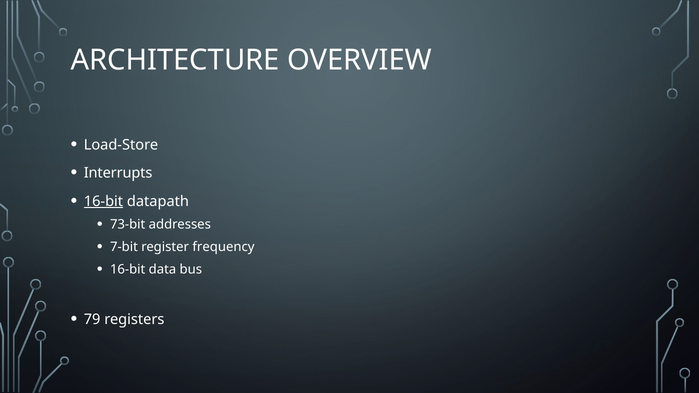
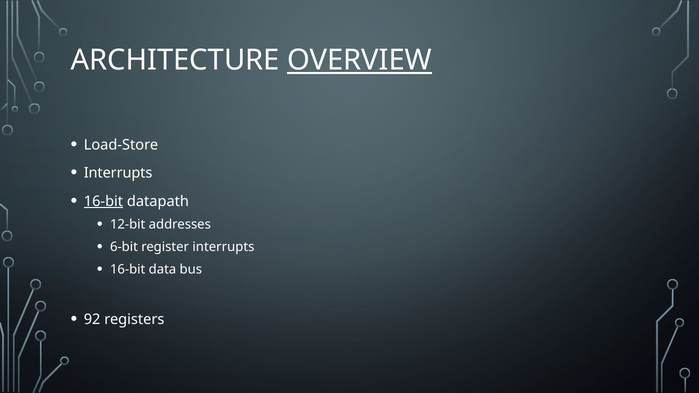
OVERVIEW underline: none -> present
73-bit: 73-bit -> 12-bit
7-bit: 7-bit -> 6-bit
register frequency: frequency -> interrupts
79: 79 -> 92
